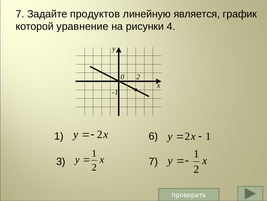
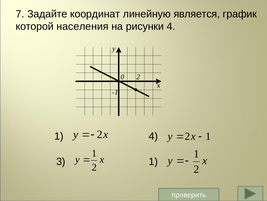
продуктов: продуктов -> координат
уравнение: уравнение -> населения
1 6: 6 -> 4
3 7: 7 -> 1
